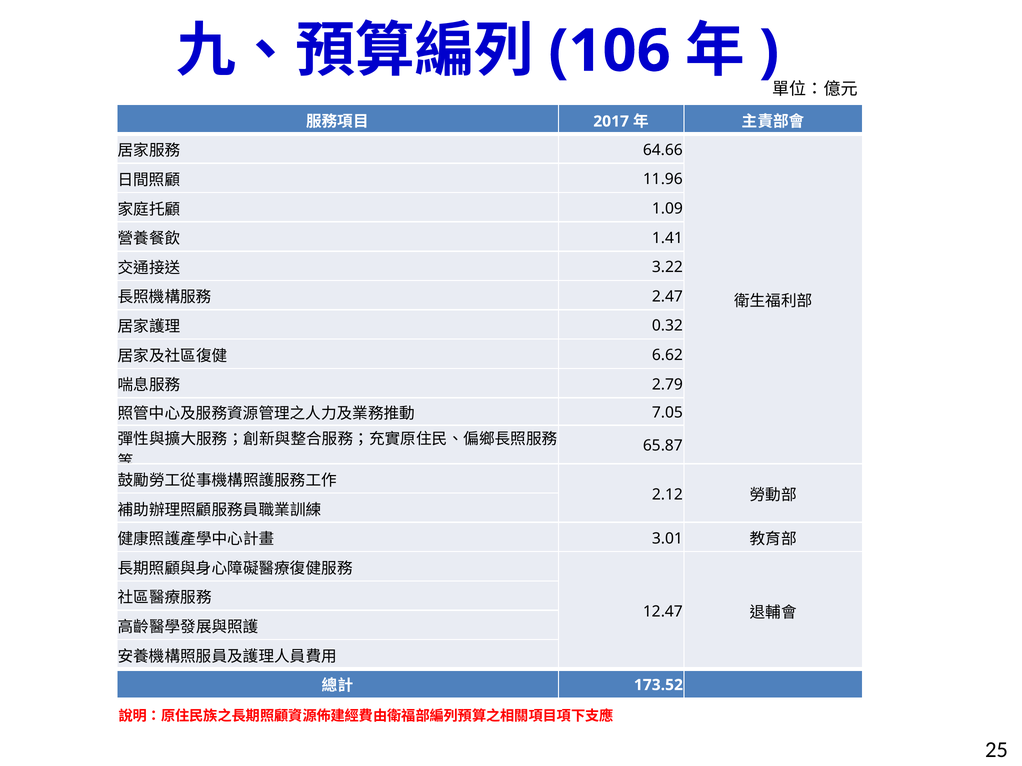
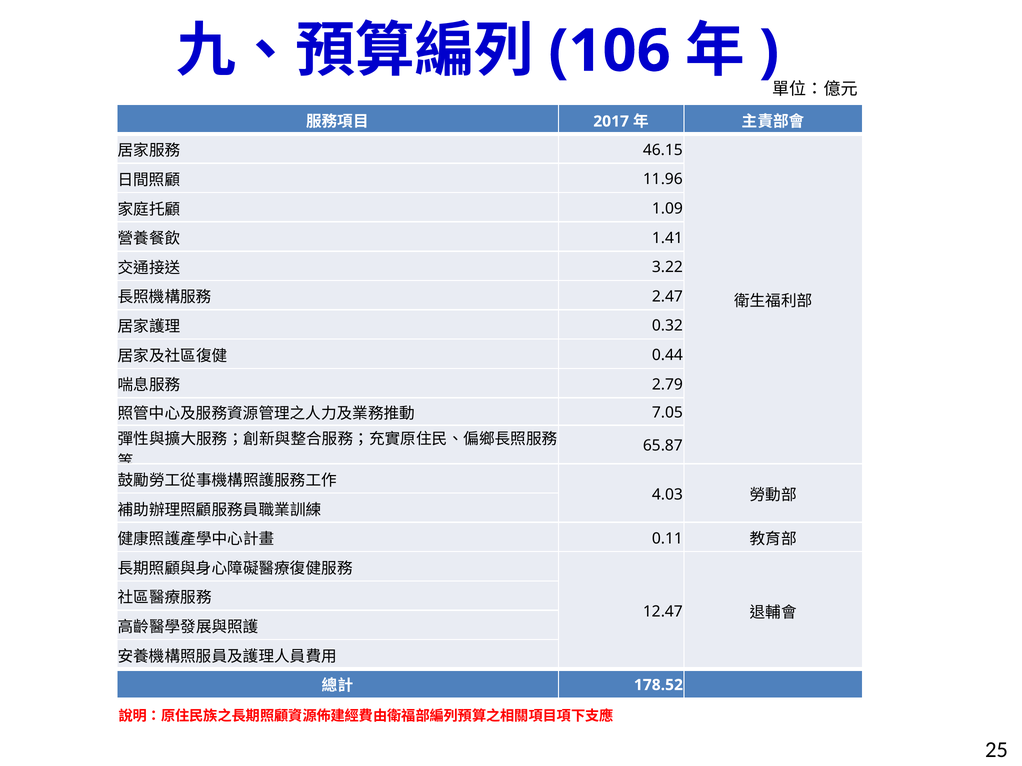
64.66: 64.66 -> 46.15
6.62: 6.62 -> 0.44
2.12: 2.12 -> 4.03
3.01: 3.01 -> 0.11
173.52: 173.52 -> 178.52
